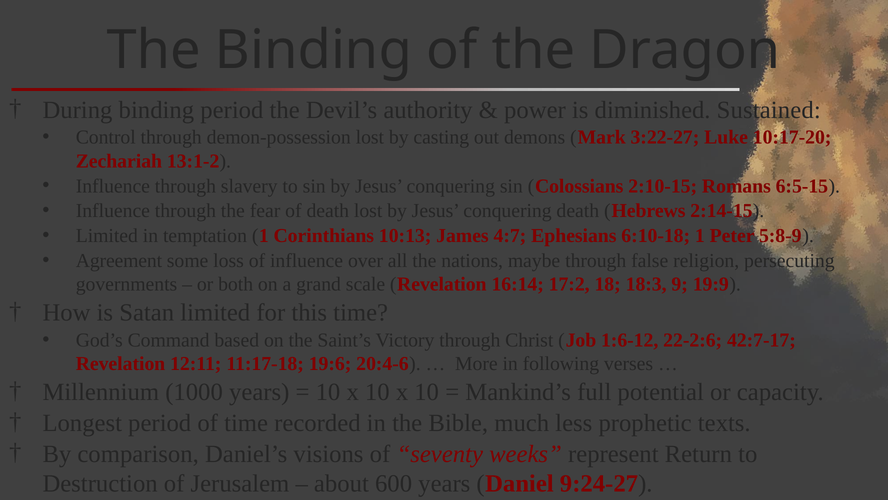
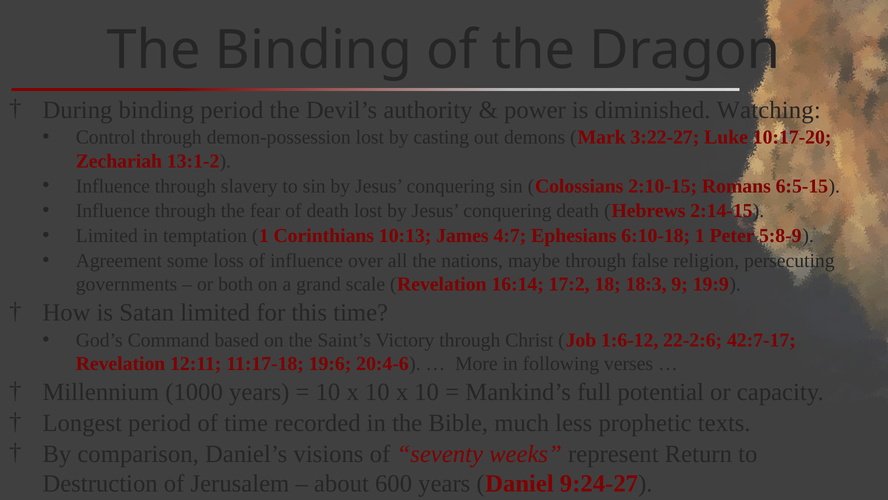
Sustained: Sustained -> Watching
